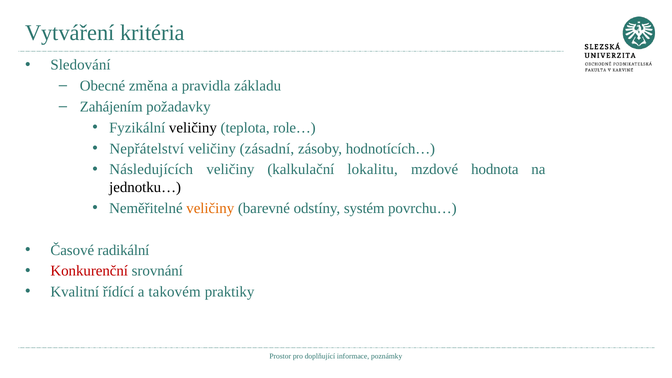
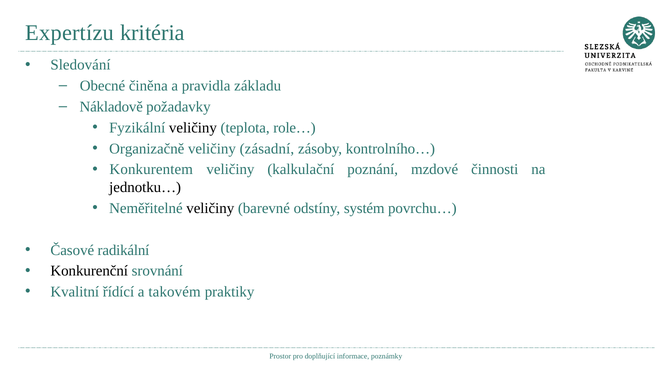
Vytváření: Vytváření -> Expertízu
změna: změna -> činěna
Zahájením: Zahájením -> Nákladově
Nepřátelství: Nepřátelství -> Organizačně
hodnotících…: hodnotících… -> kontrolního…
Následujících: Následujících -> Konkurentem
lokalitu: lokalitu -> poznání
hodnota: hodnota -> činnosti
veličiny at (210, 208) colour: orange -> black
Konkurenční colour: red -> black
